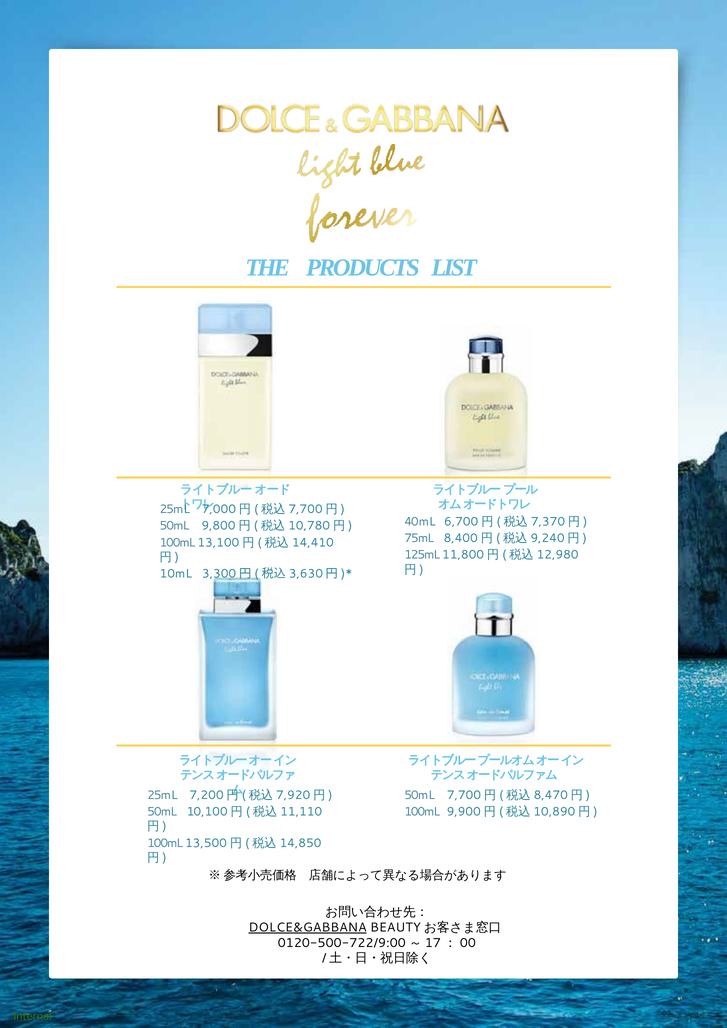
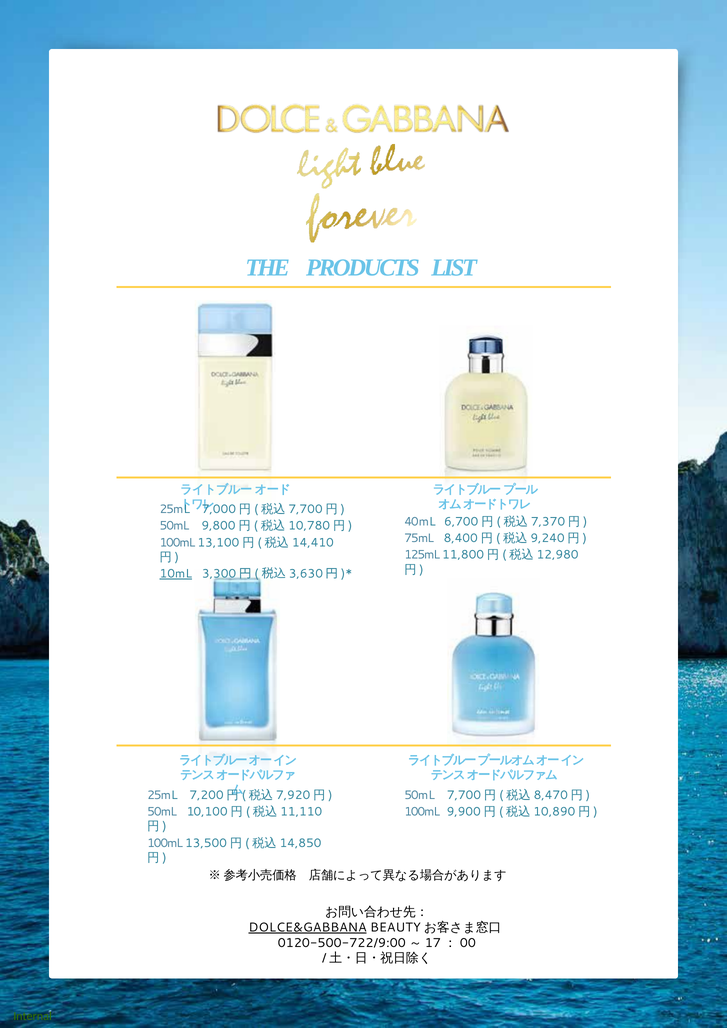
10mL underline: none -> present
